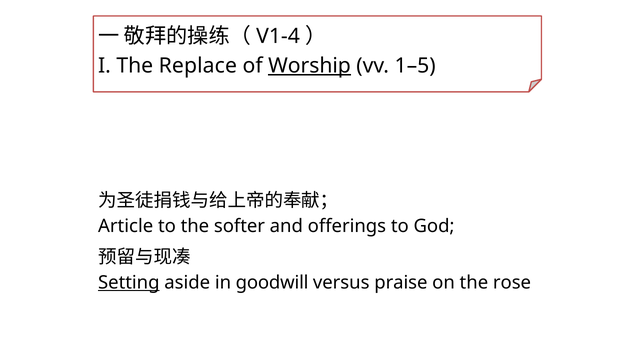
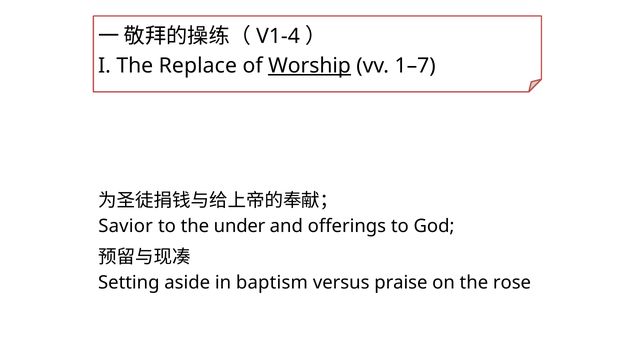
1–5: 1–5 -> 1–7
Article: Article -> Savior
softer: softer -> under
Setting underline: present -> none
goodwill: goodwill -> baptism
